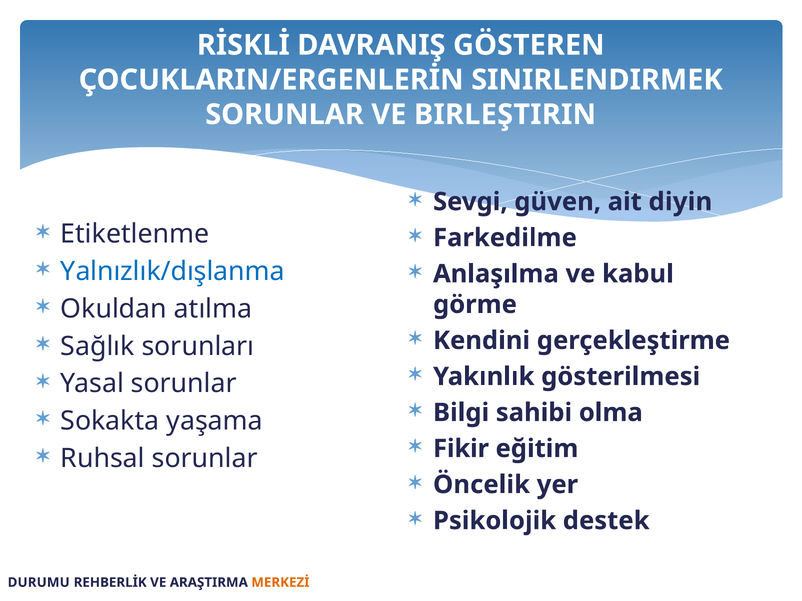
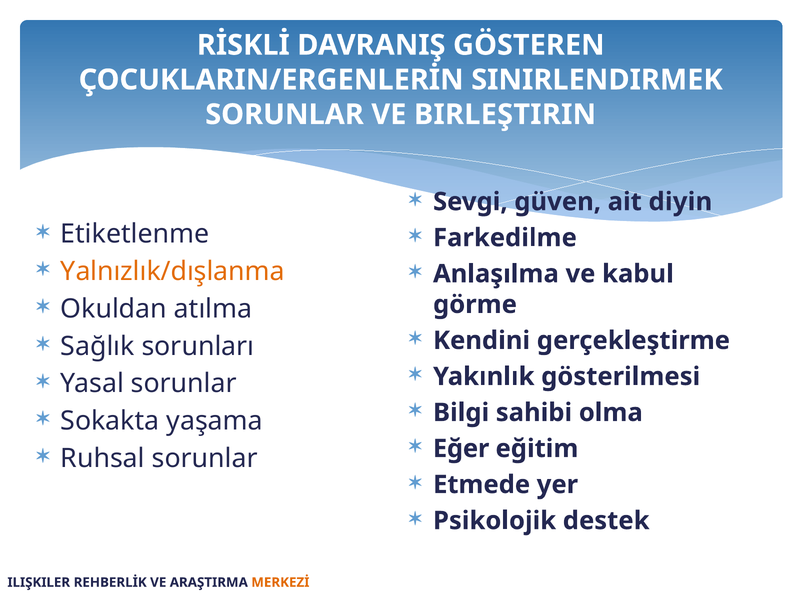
Yalnızlık/dışlanma colour: blue -> orange
Fikir: Fikir -> Eğer
Öncelik: Öncelik -> Etmede
DURUMU: DURUMU -> ILIŞKILER
